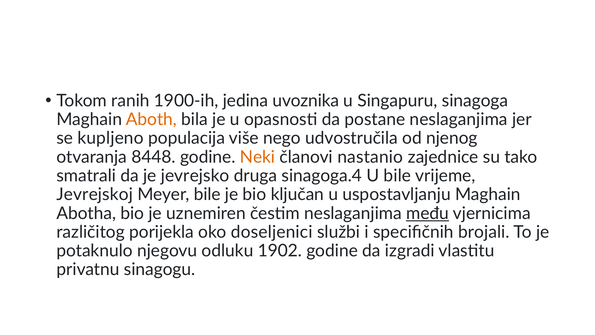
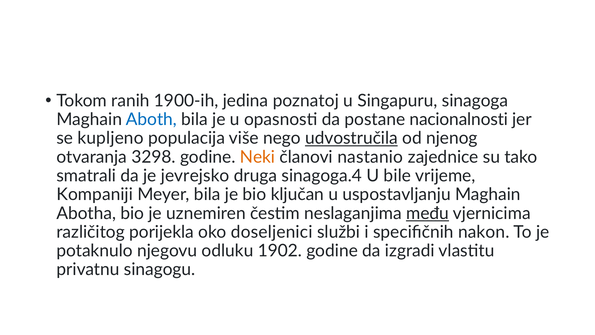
uvoznika: uvoznika -> poznatoj
Aboth colour: orange -> blue
postane neslaganjima: neslaganjima -> nacionalnosti
udvostručila underline: none -> present
8448: 8448 -> 3298
Jevrejskoj: Jevrejskoj -> Kompaniji
Meyer bile: bile -> bila
brojali: brojali -> nakon
